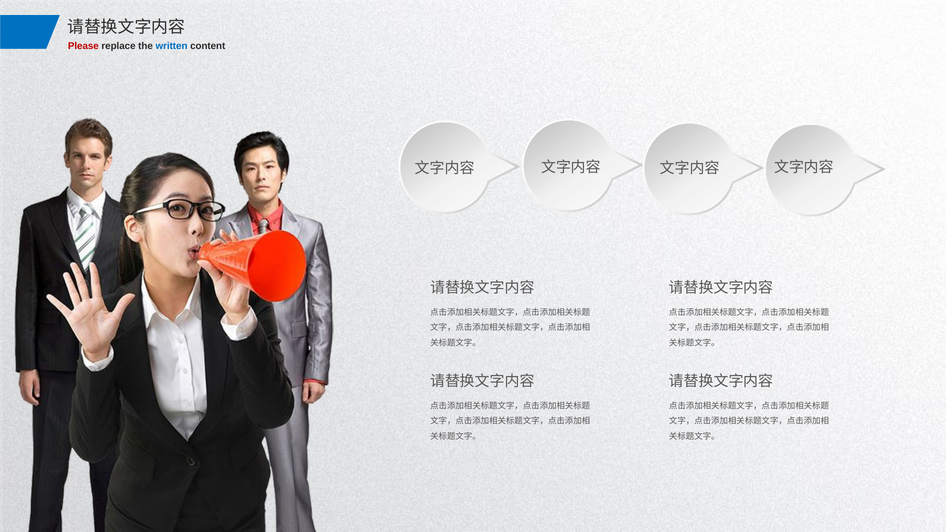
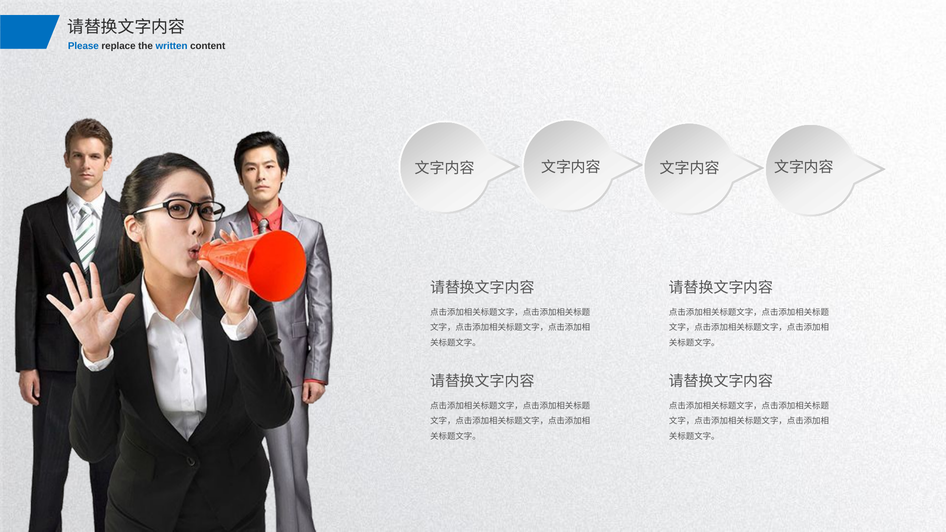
Please colour: red -> blue
